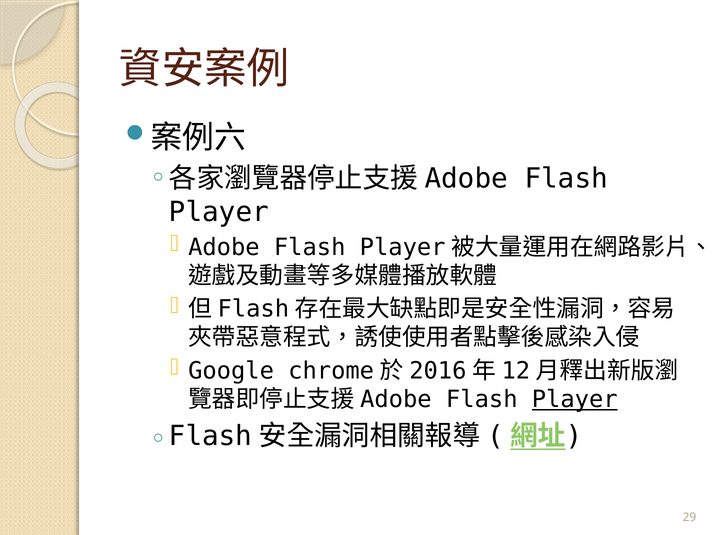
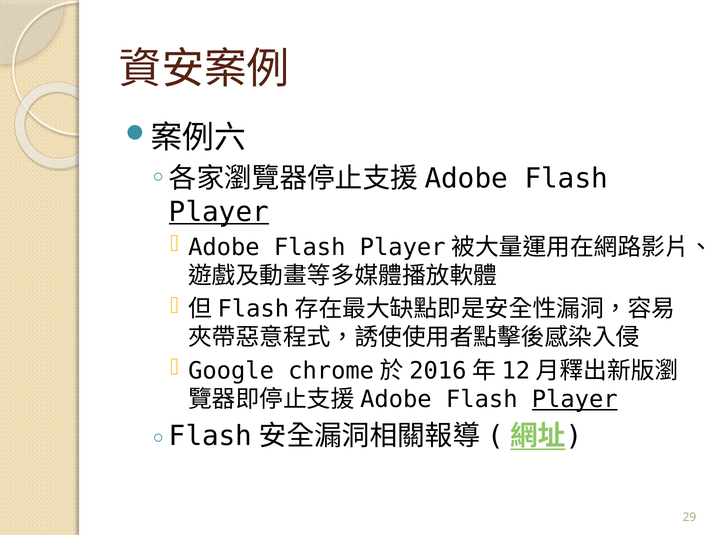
Player at (219, 212) underline: none -> present
